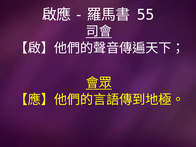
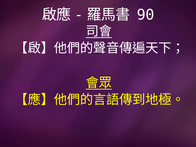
55: 55 -> 90
